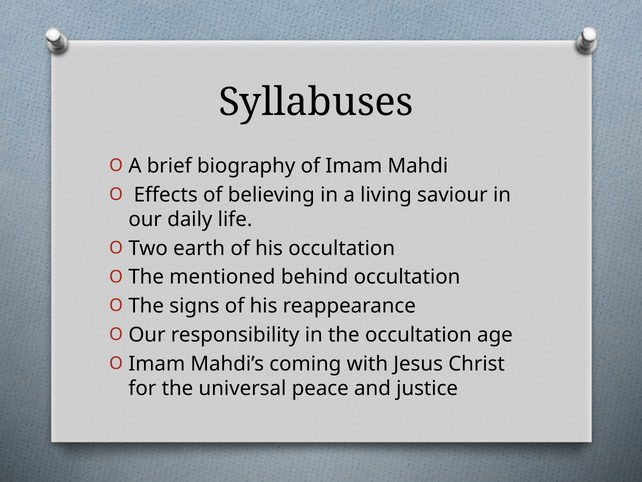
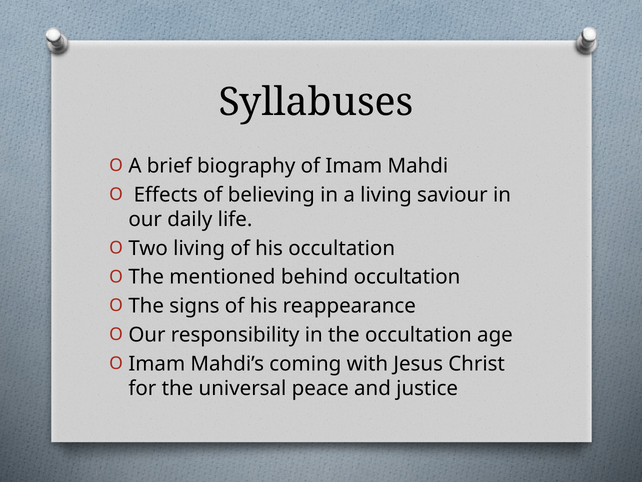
Two earth: earth -> living
